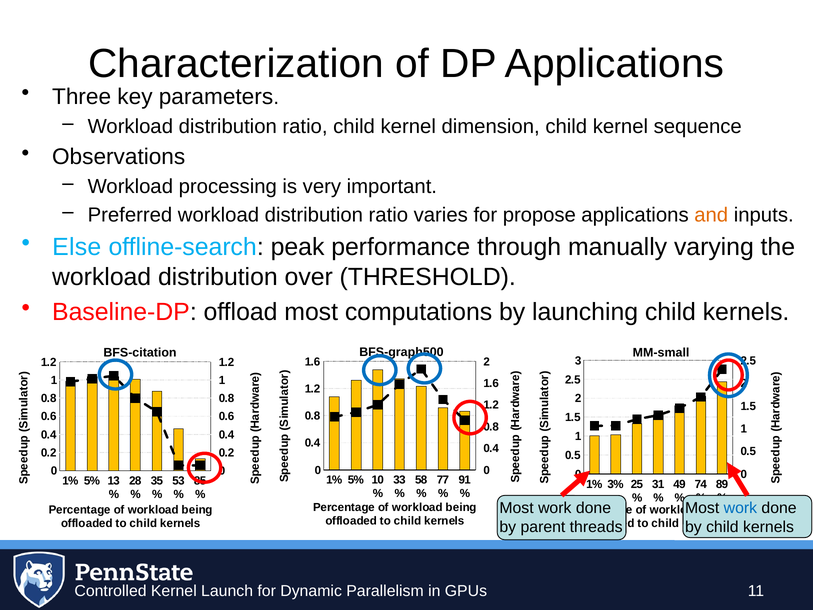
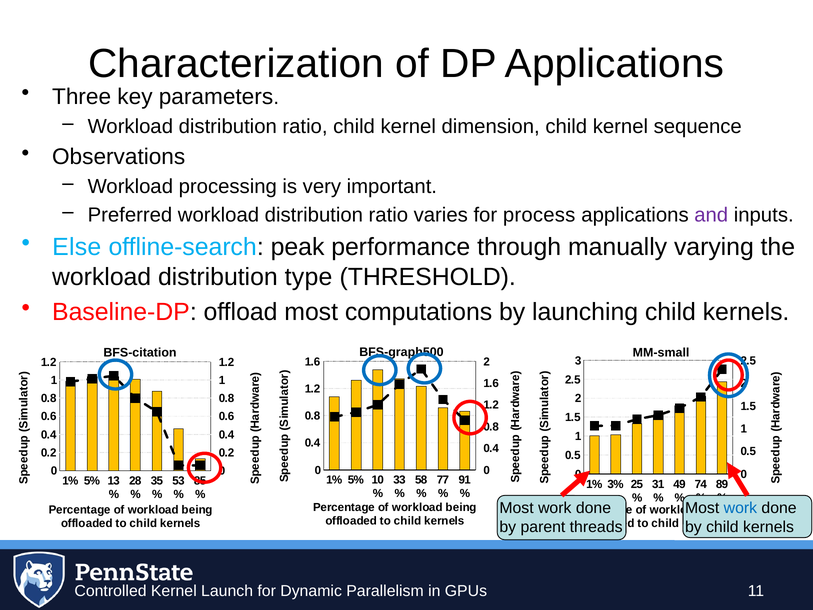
propose: propose -> process
and colour: orange -> purple
over: over -> type
